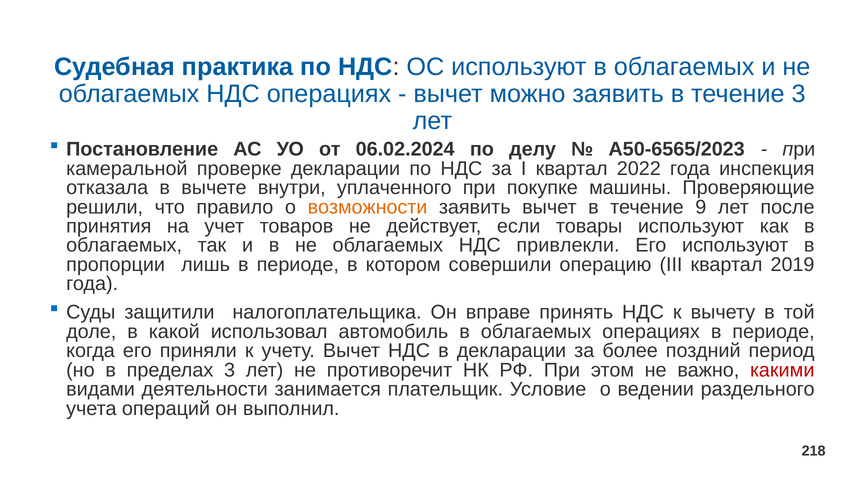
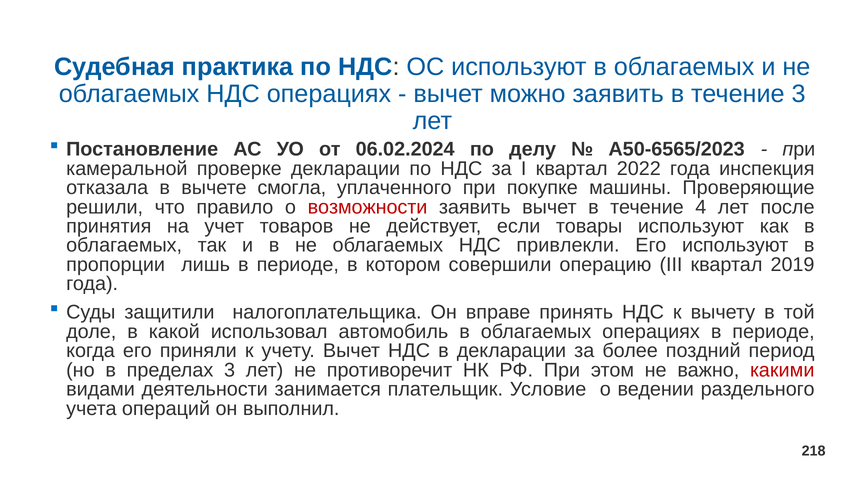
внутри: внутри -> смогла
возможности colour: orange -> red
9: 9 -> 4
